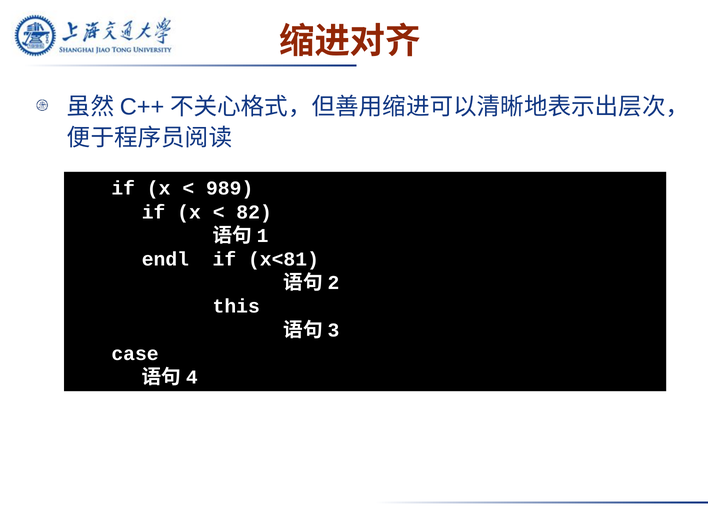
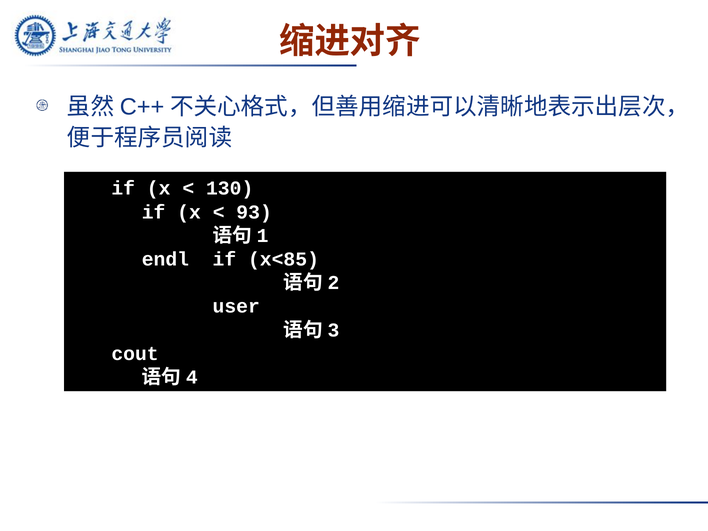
989: 989 -> 130
82: 82 -> 93
x<81: x<81 -> x<85
this: this -> user
case: case -> cout
